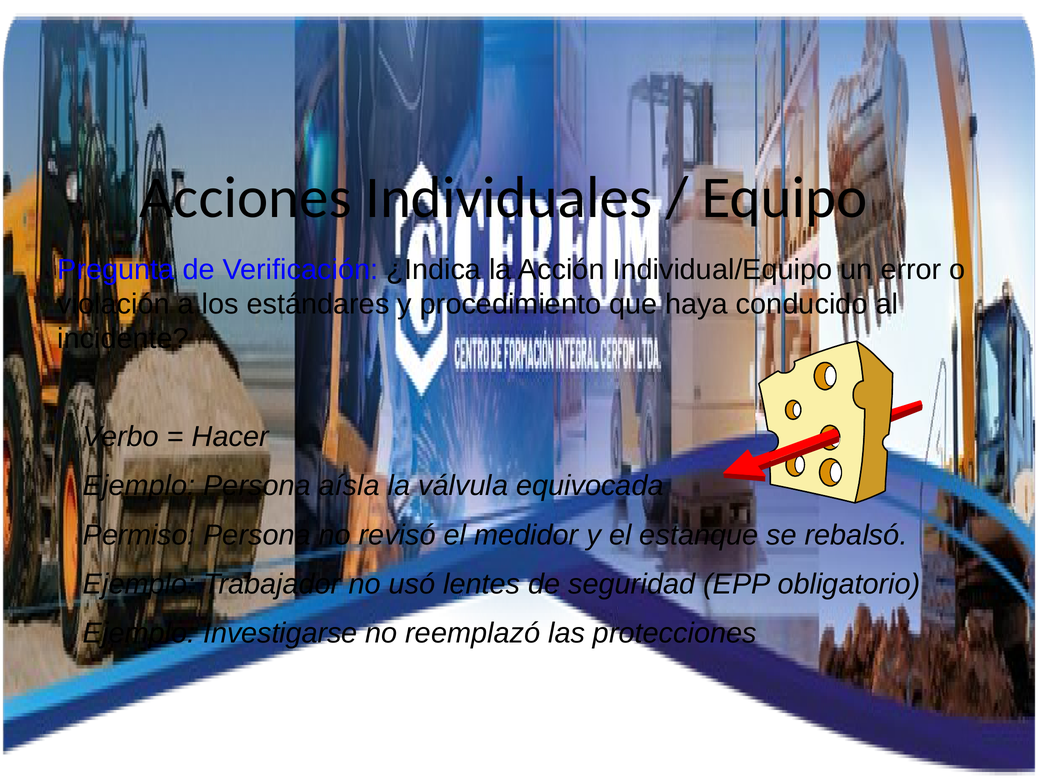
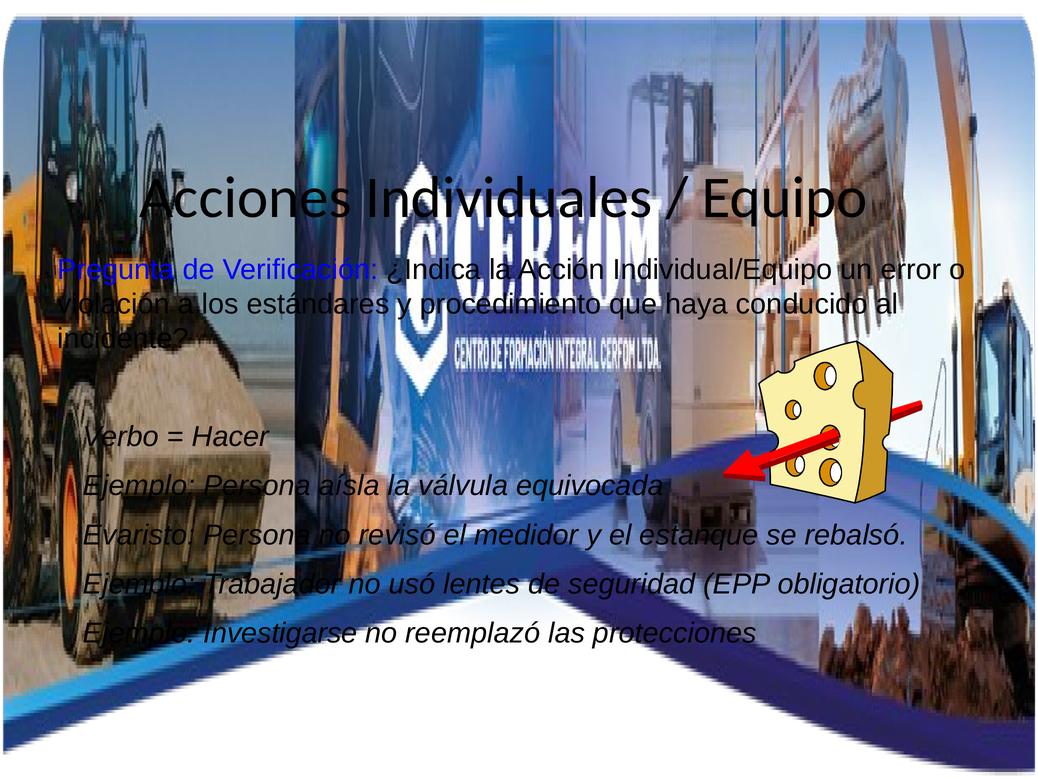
Permiso: Permiso -> Evaristo
